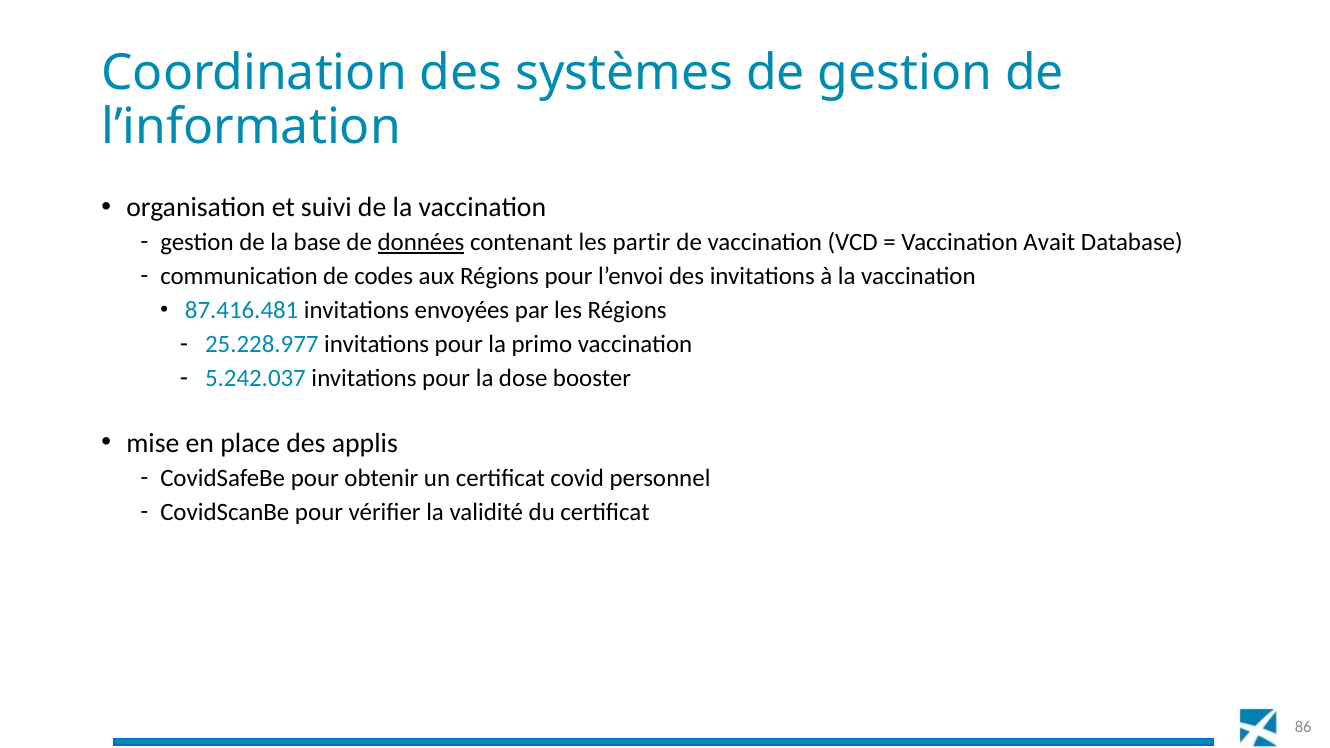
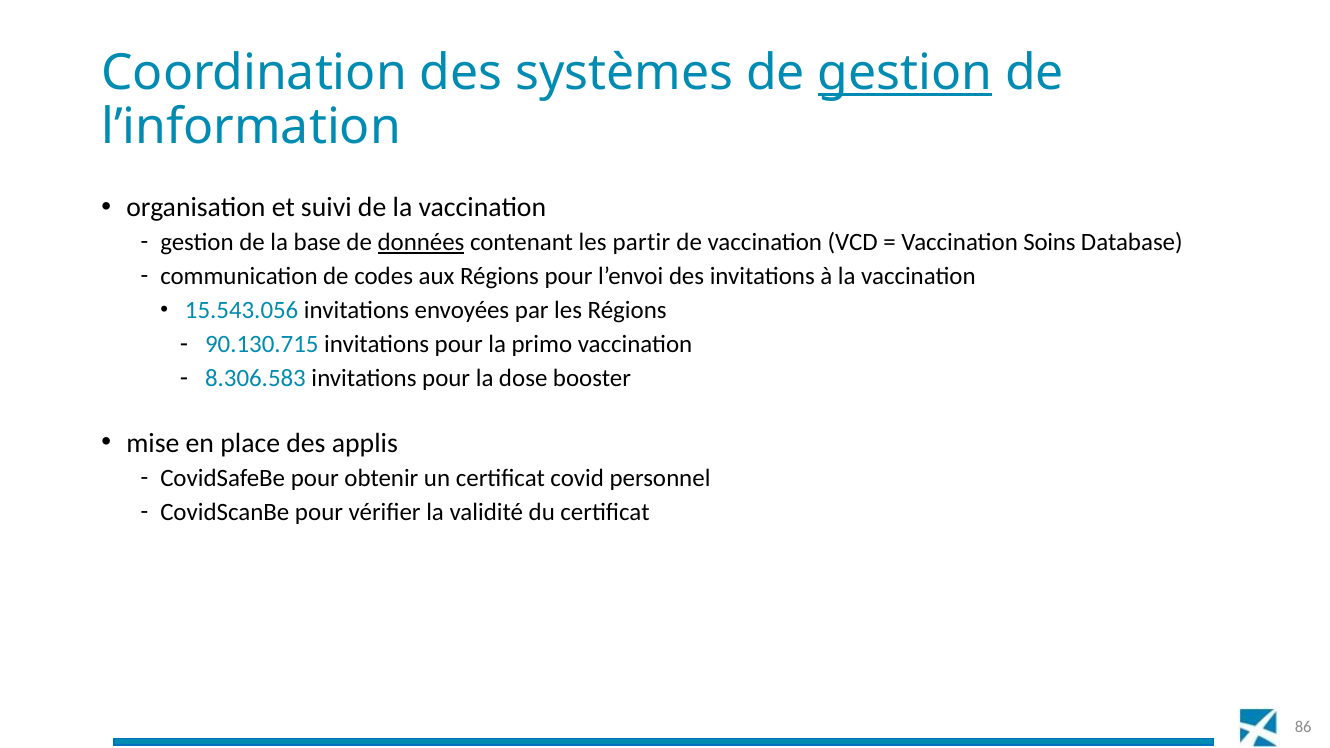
gestion at (905, 73) underline: none -> present
Avait: Avait -> Soins
87.416.481: 87.416.481 -> 15.543.056
25.228.977: 25.228.977 -> 90.130.715
5.242.037: 5.242.037 -> 8.306.583
